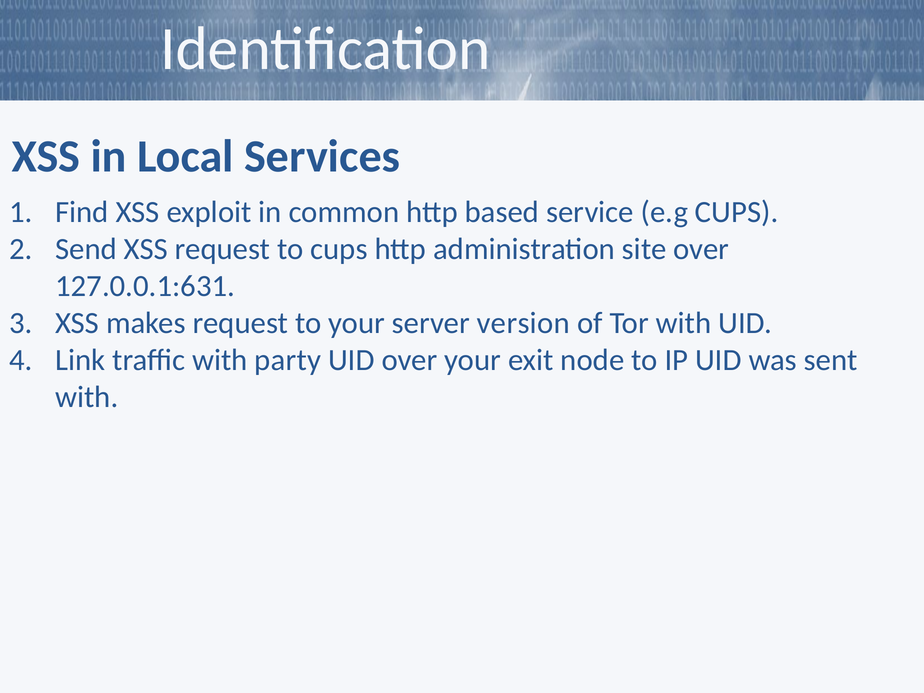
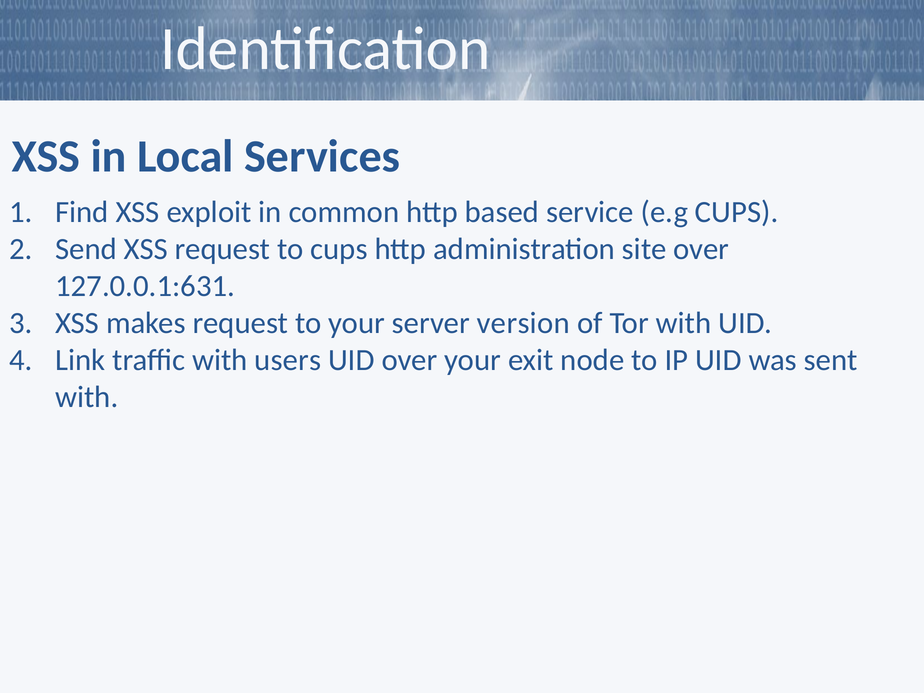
party: party -> users
